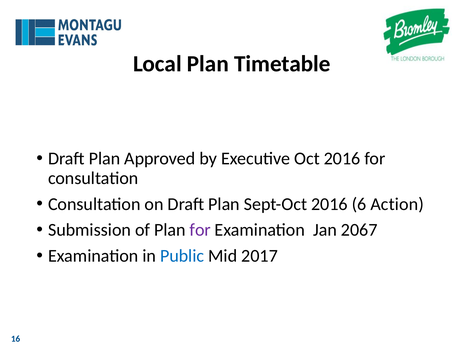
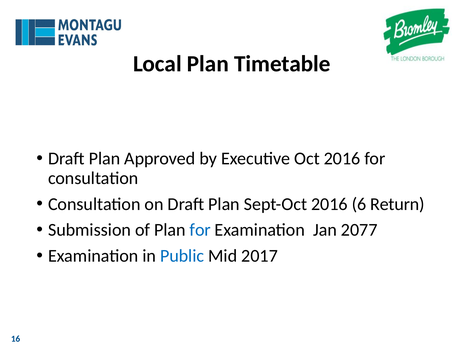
Action: Action -> Return
for at (200, 230) colour: purple -> blue
2067: 2067 -> 2077
